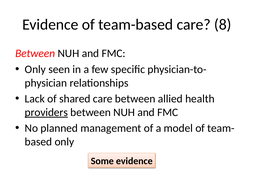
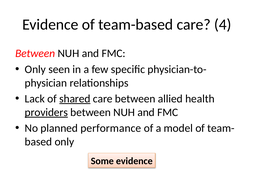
8: 8 -> 4
shared underline: none -> present
management: management -> performance
